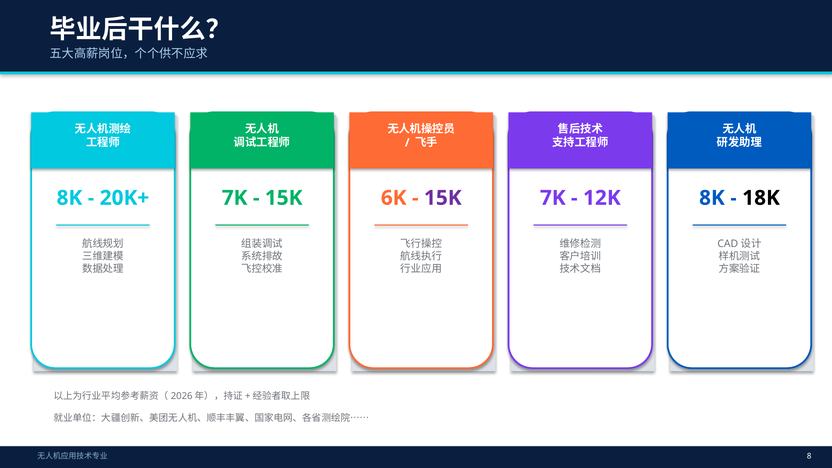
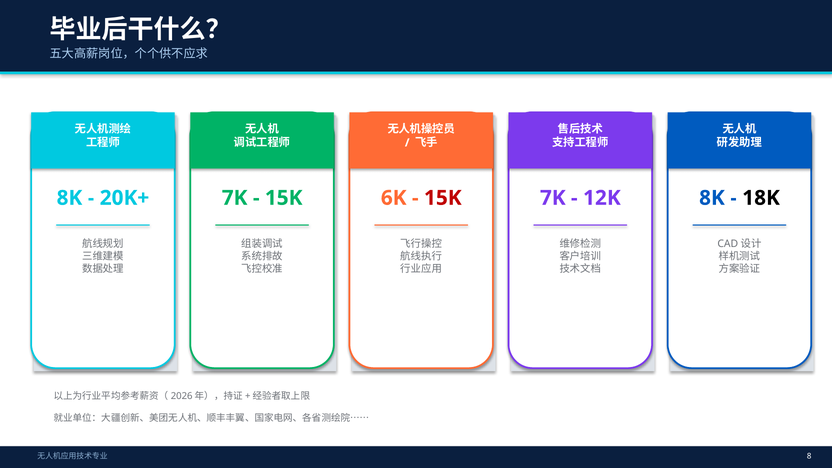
15K at (443, 198) colour: purple -> red
